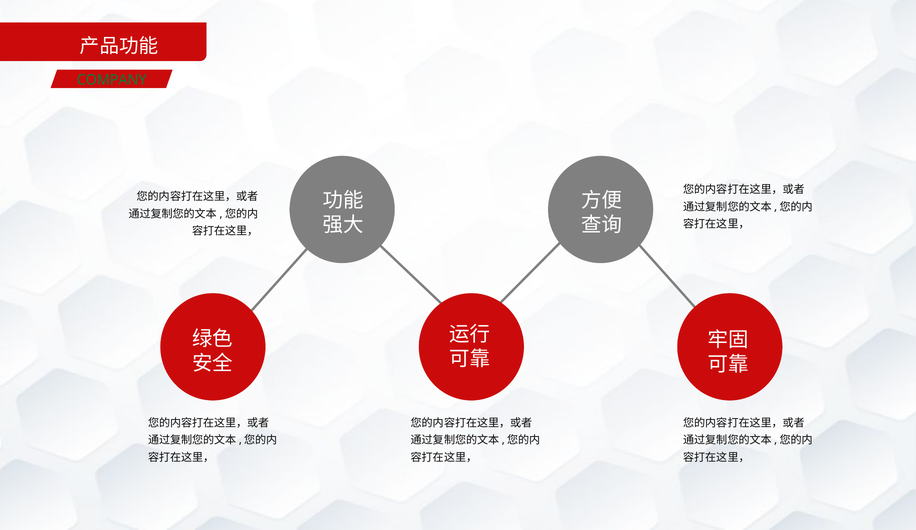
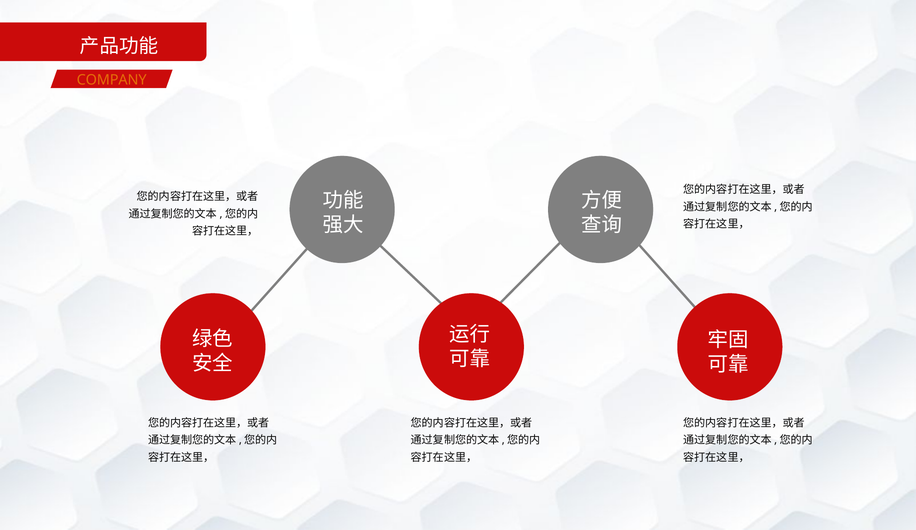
COMPANY colour: green -> orange
